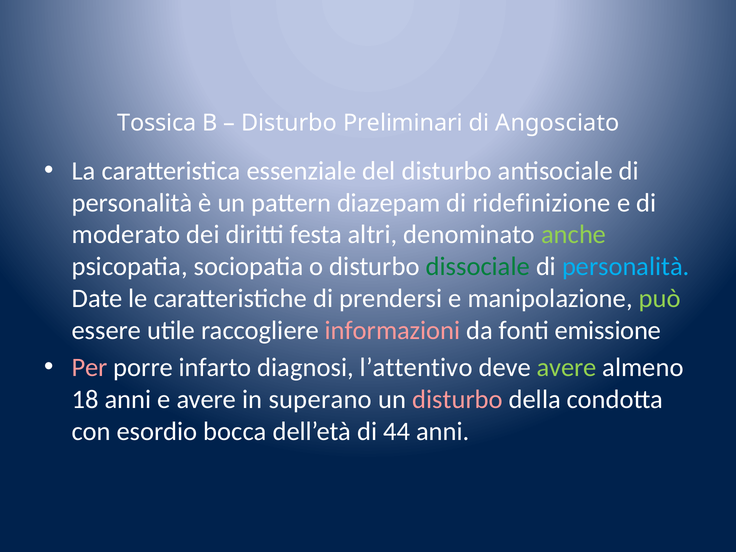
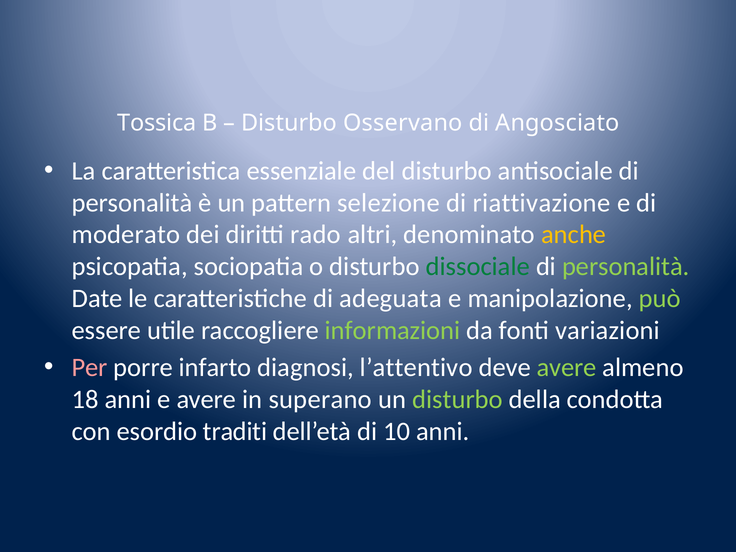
Preliminari: Preliminari -> Osservano
diazepam: diazepam -> selezione
ridefinizione: ridefinizione -> riattivazione
festa: festa -> rado
anche colour: light green -> yellow
personalità at (626, 267) colour: light blue -> light green
prendersi: prendersi -> adeguata
informazioni colour: pink -> light green
emissione: emissione -> variazioni
disturbo at (458, 399) colour: pink -> light green
bocca: bocca -> traditi
44: 44 -> 10
